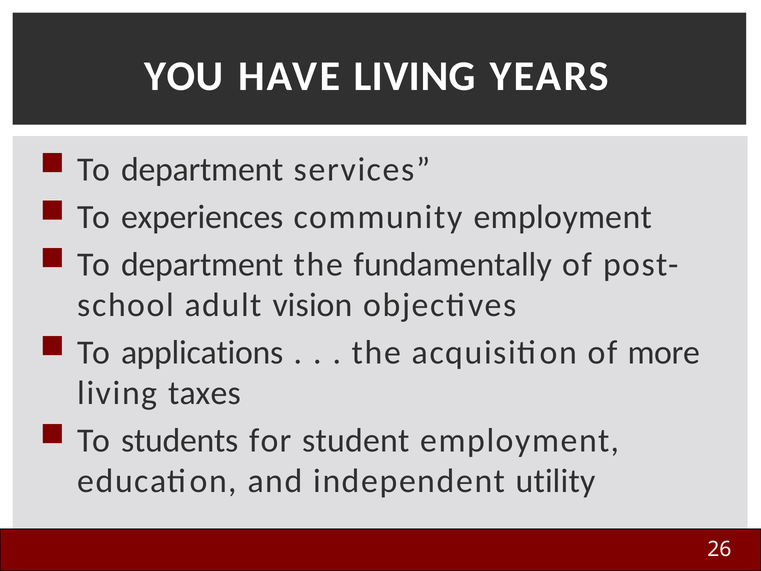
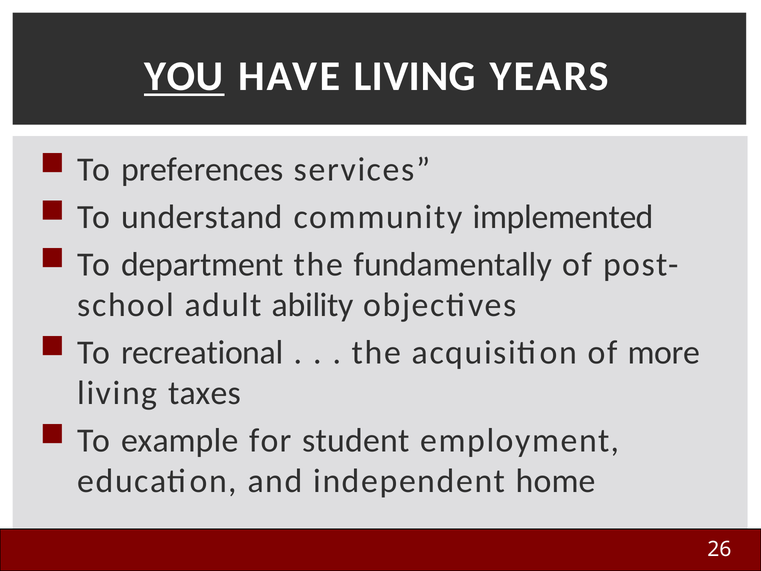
YOU underline: none -> present
department at (202, 170): department -> preferences
experiences: experiences -> understand
community employment: employment -> implemented
vision: vision -> ability
applications: applications -> recreational
students: students -> example
utility: utility -> home
